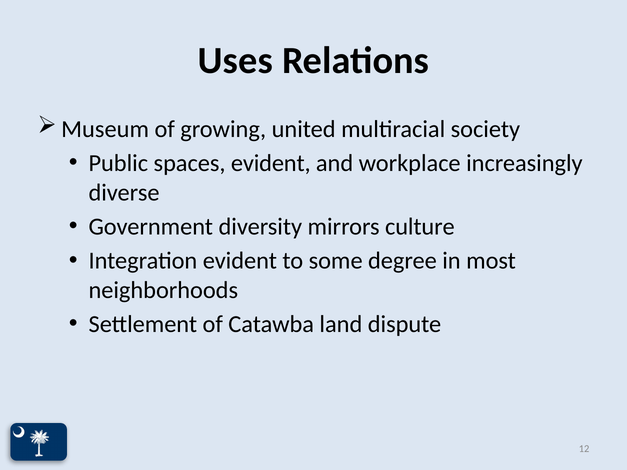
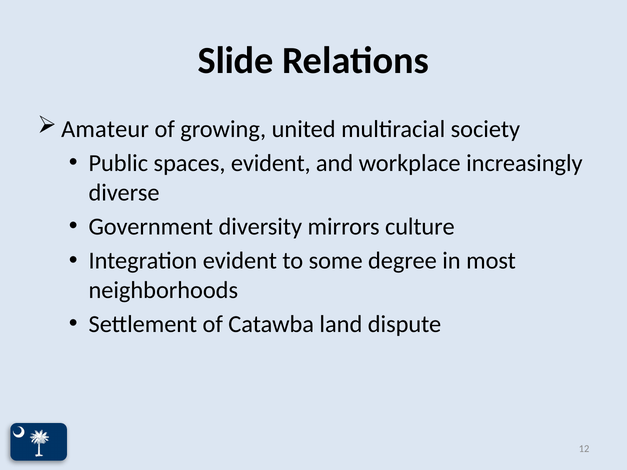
Uses: Uses -> Slide
Museum: Museum -> Amateur
